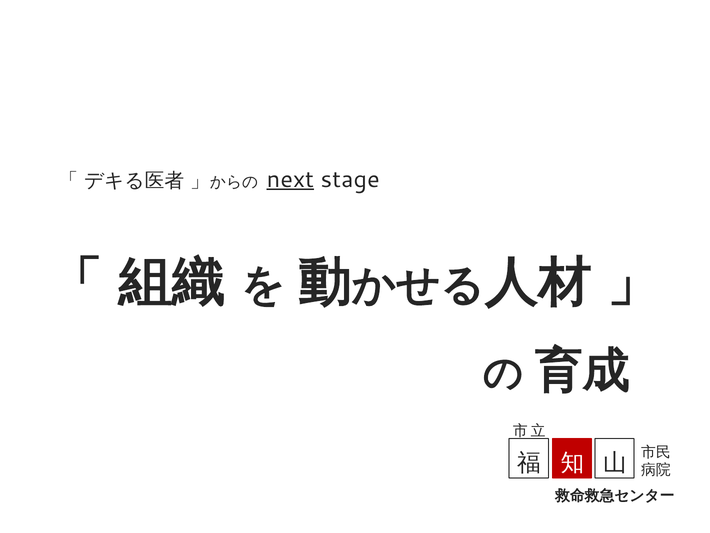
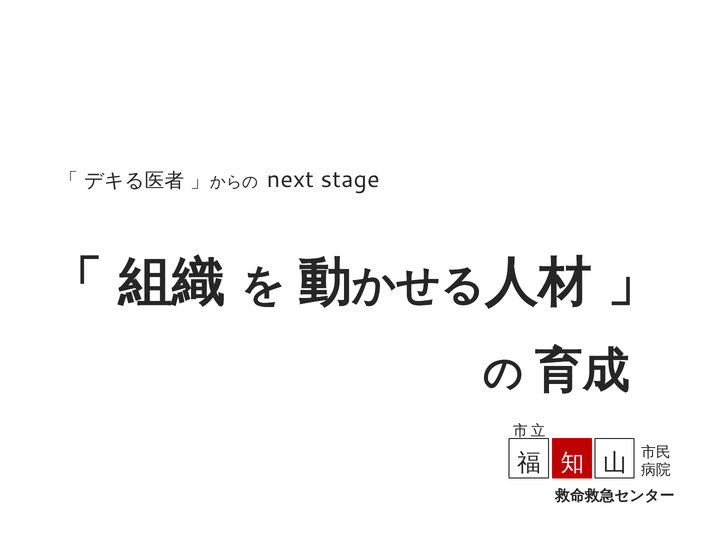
next underline: present -> none
